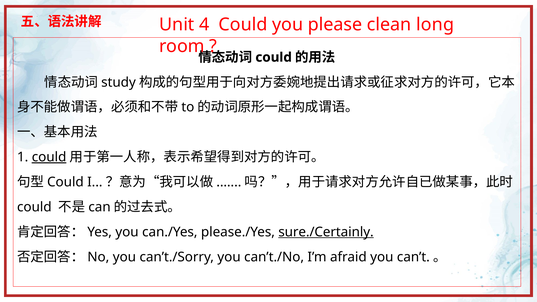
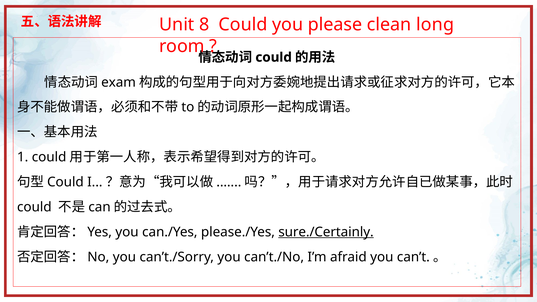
4: 4 -> 8
study: study -> exam
could at (49, 157) underline: present -> none
